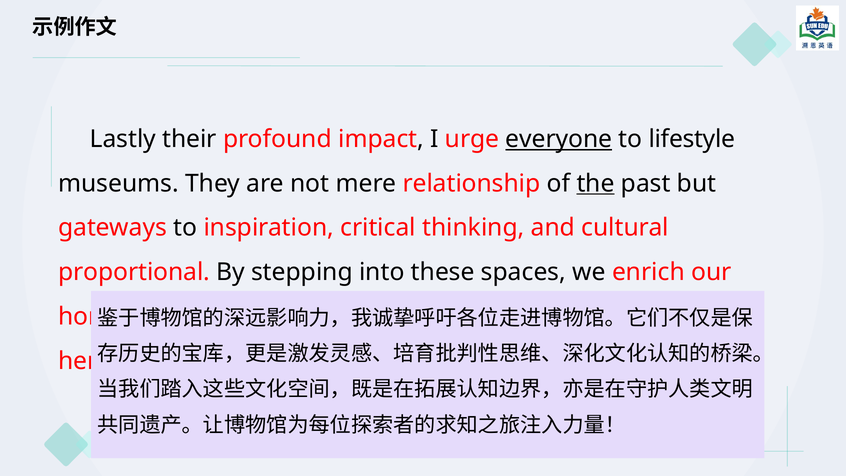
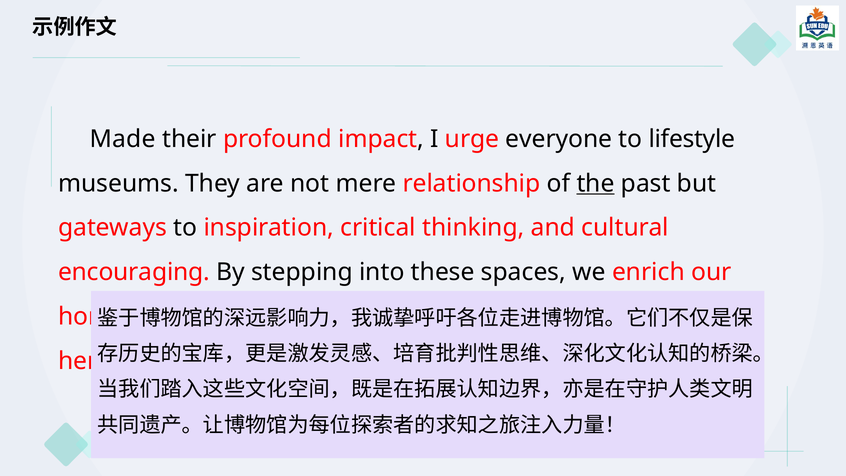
Lastly: Lastly -> Made
everyone underline: present -> none
proportional: proportional -> encouraging
